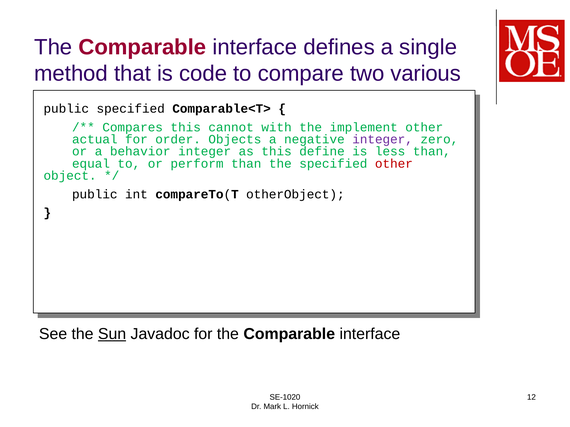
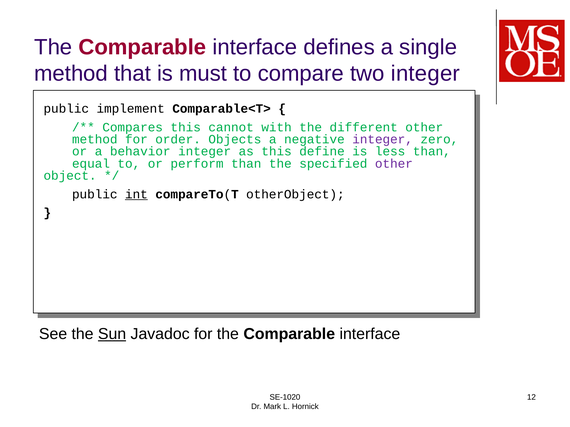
code: code -> must
two various: various -> integer
public specified: specified -> implement
implement: implement -> different
actual at (95, 139): actual -> method
other at (394, 164) colour: red -> purple
int underline: none -> present
